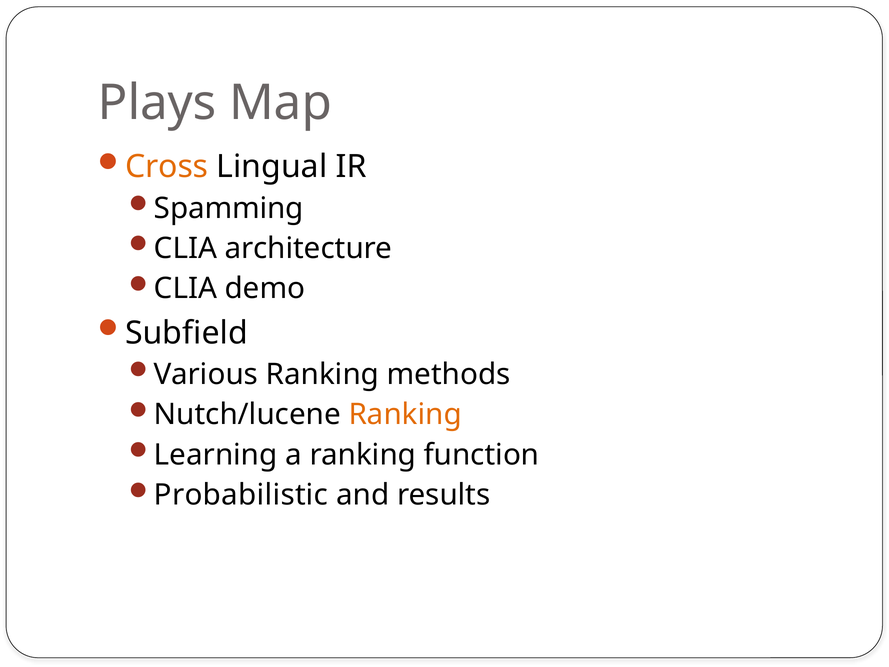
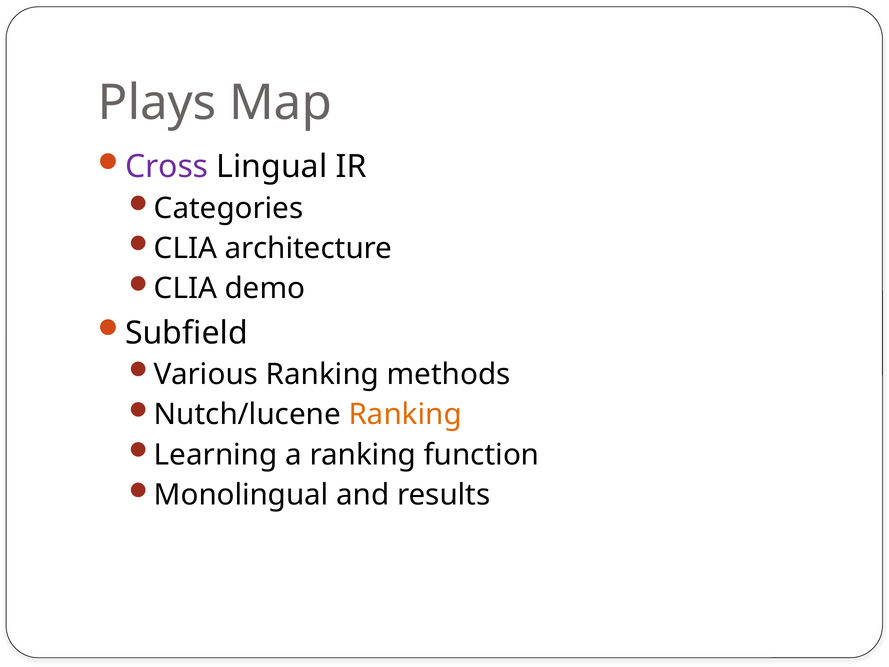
Cross colour: orange -> purple
Spamming: Spamming -> Categories
Probabilistic: Probabilistic -> Monolingual
